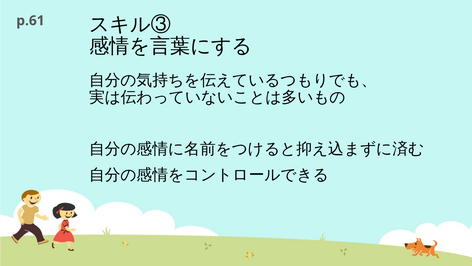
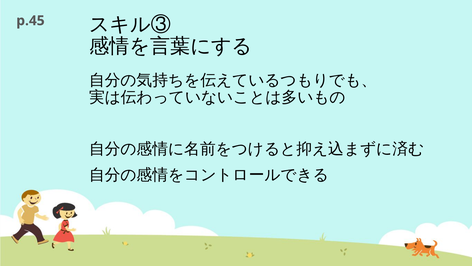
p.61: p.61 -> p.45
